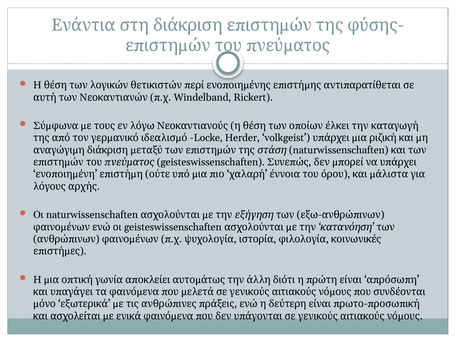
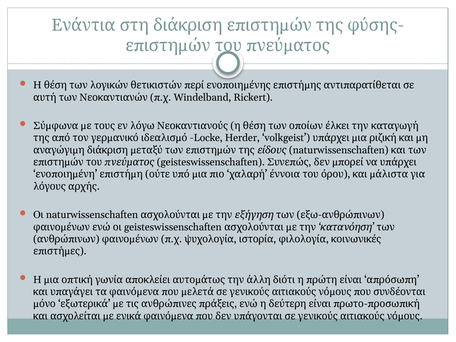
στάση: στάση -> είδους
